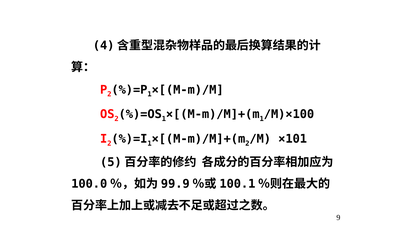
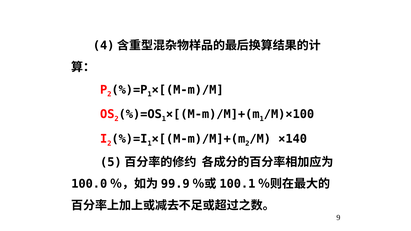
×101: ×101 -> ×140
